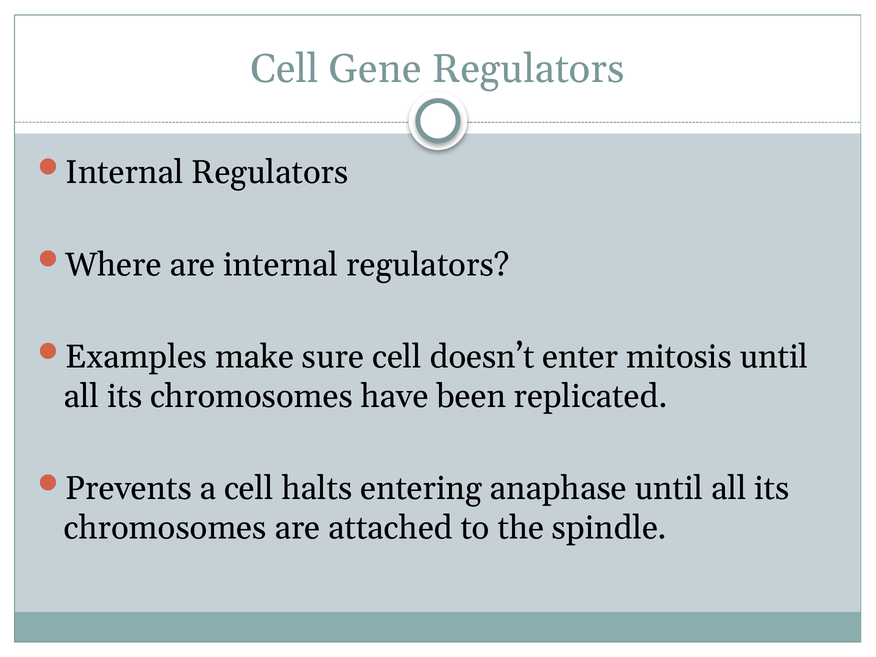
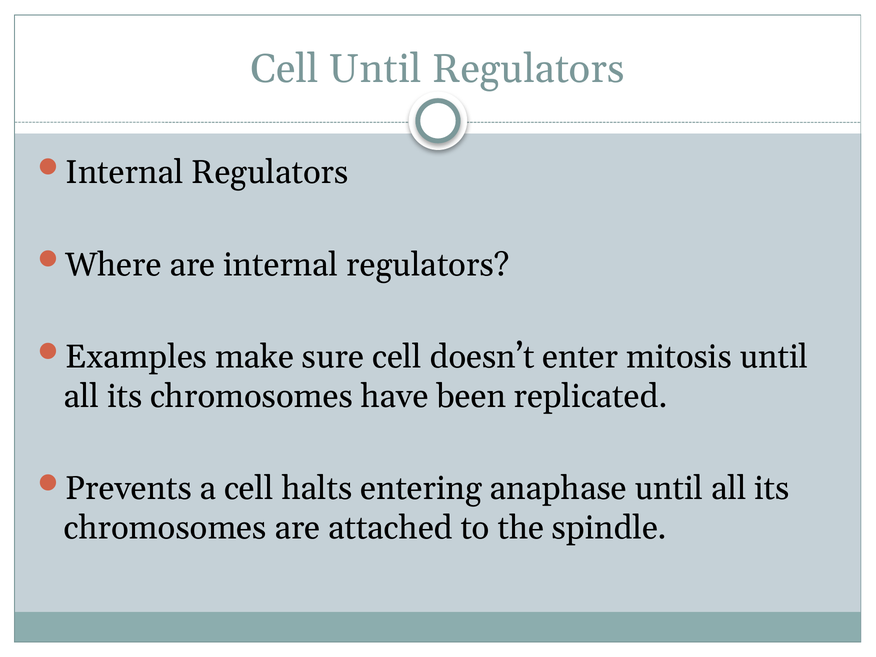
Cell Gene: Gene -> Until
